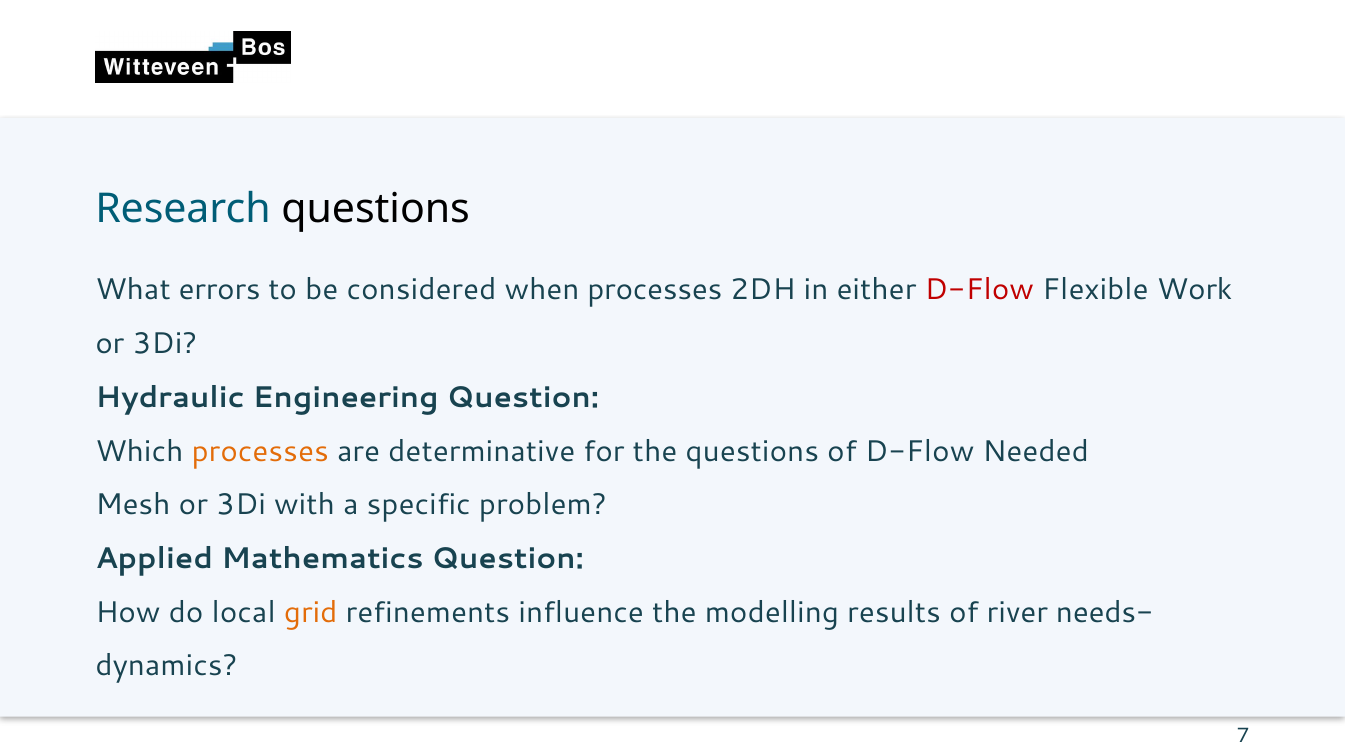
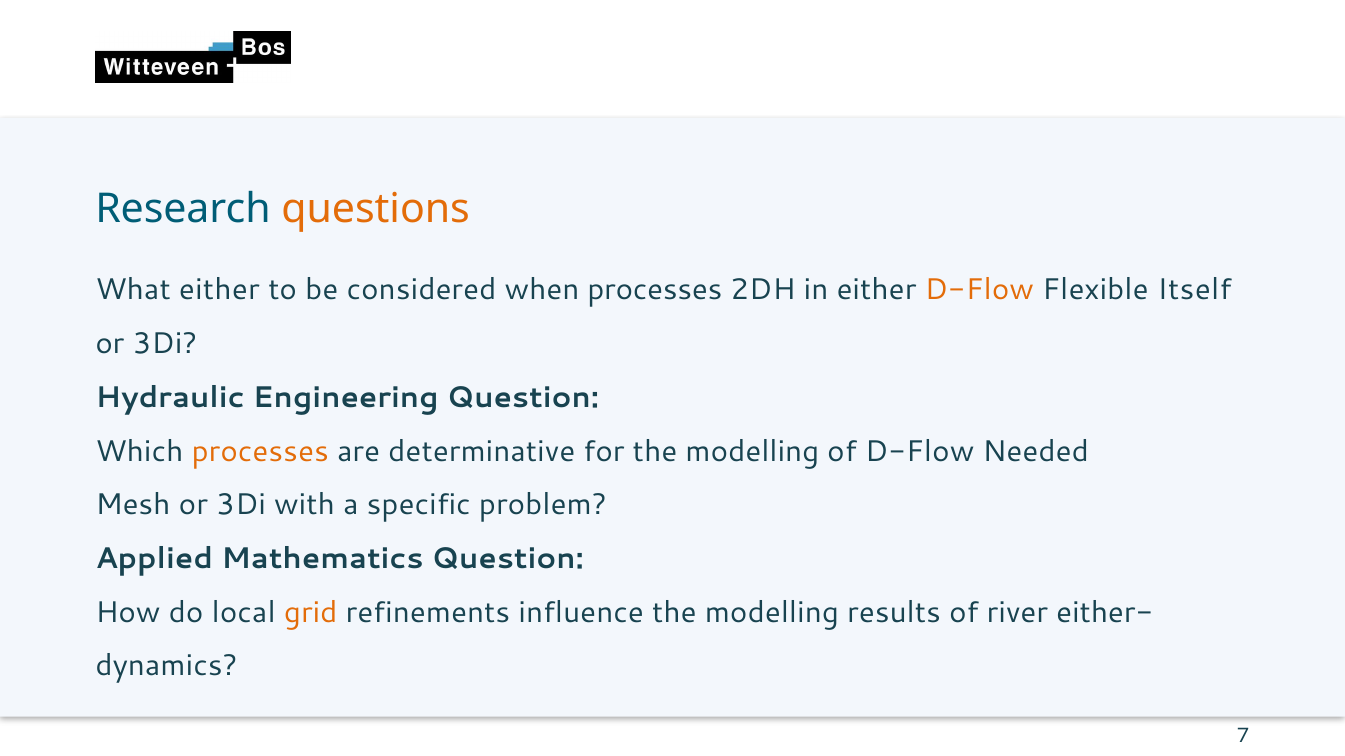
questions at (376, 209) colour: black -> orange
What errors: errors -> either
D-Flow at (979, 290) colour: red -> orange
Work: Work -> Itself
for the questions: questions -> modelling
needs-: needs- -> either-
